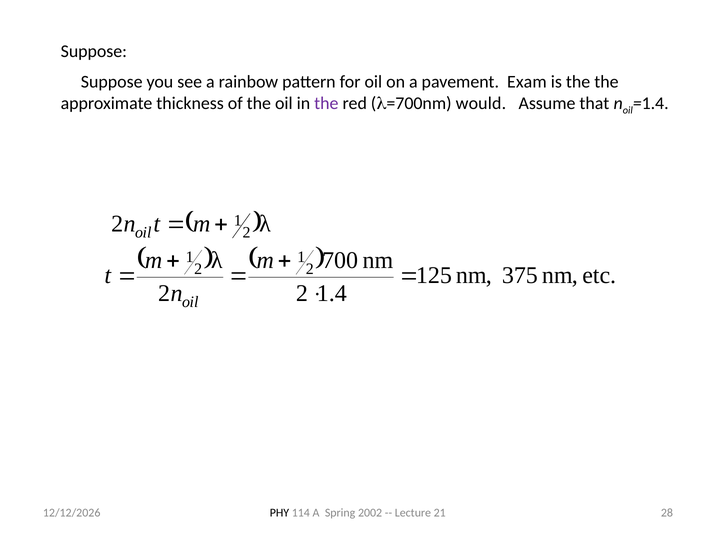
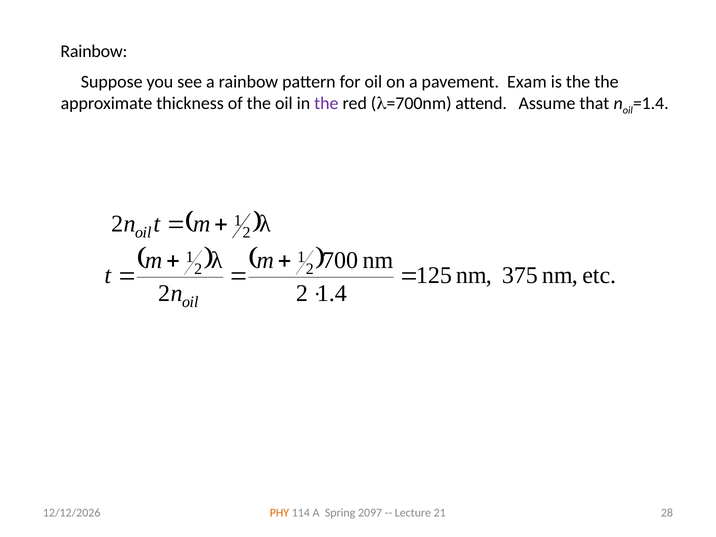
Suppose at (94, 51): Suppose -> Rainbow
would: would -> attend
PHY colour: black -> orange
2002: 2002 -> 2097
